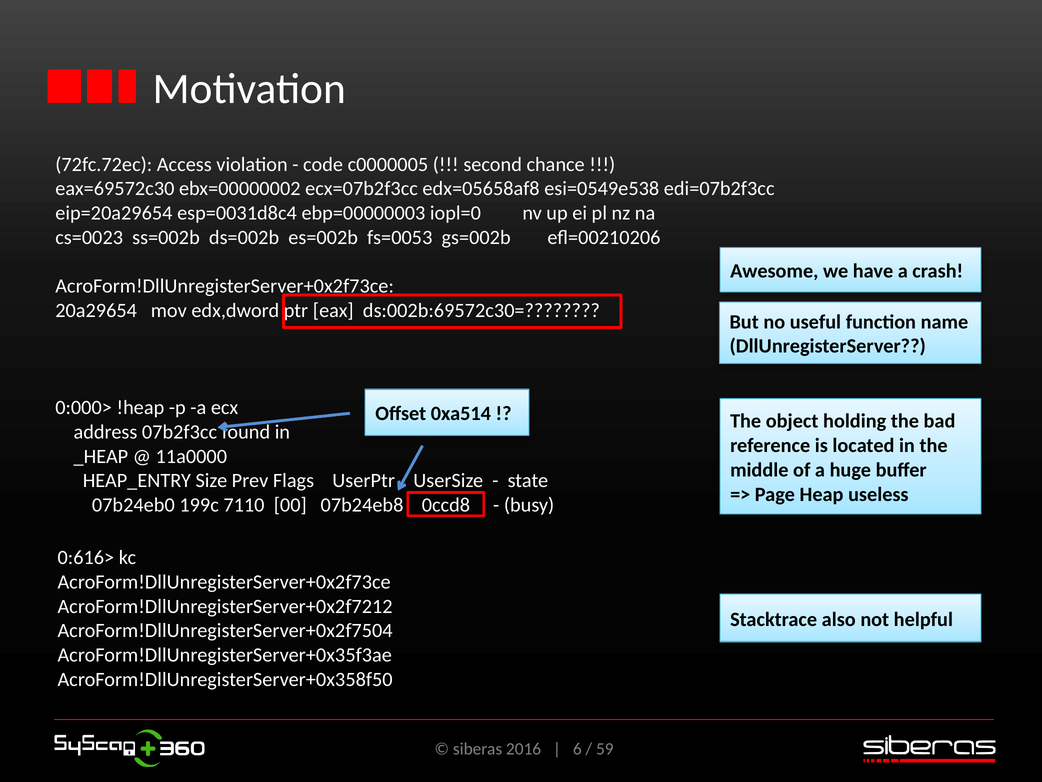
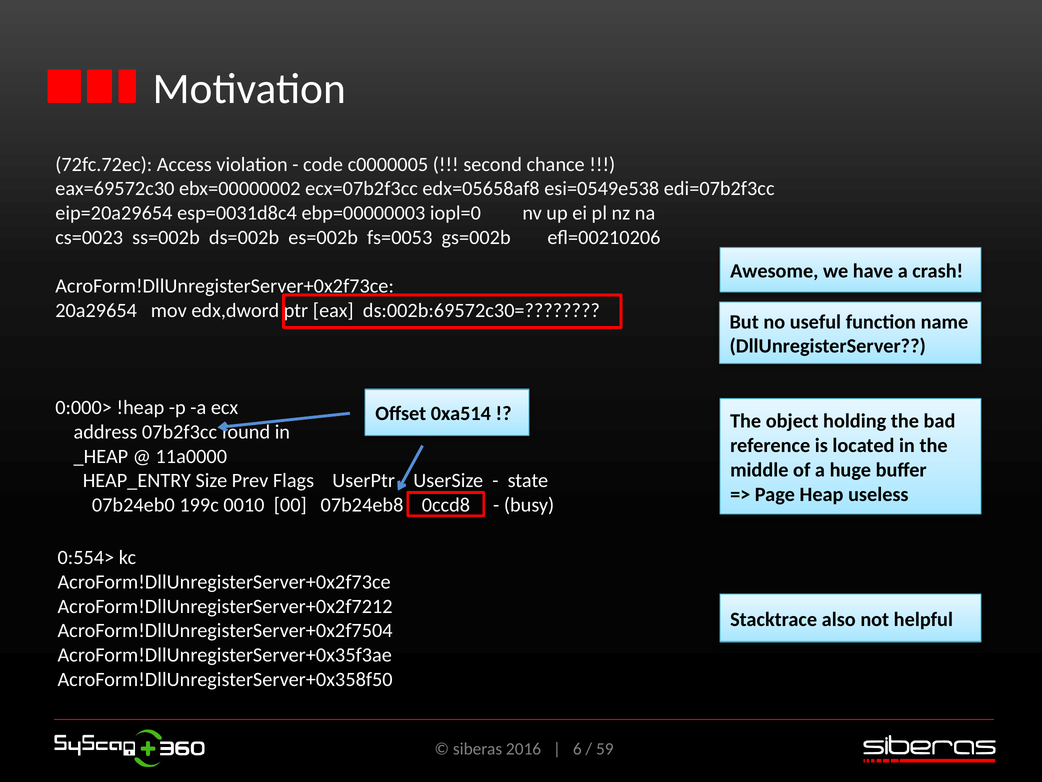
7110: 7110 -> 0010
0:616>: 0:616> -> 0:554>
